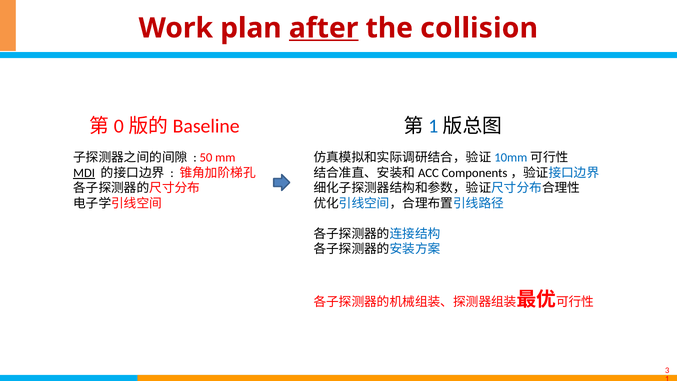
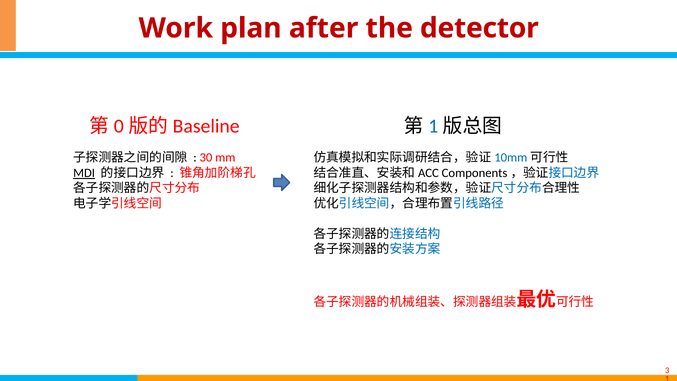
after underline: present -> none
collision: collision -> detector
50: 50 -> 30
